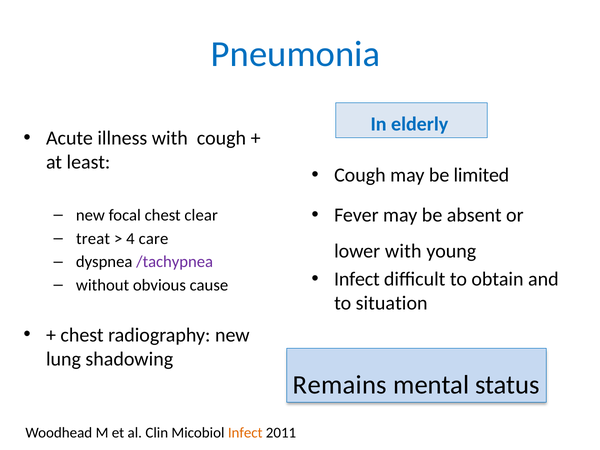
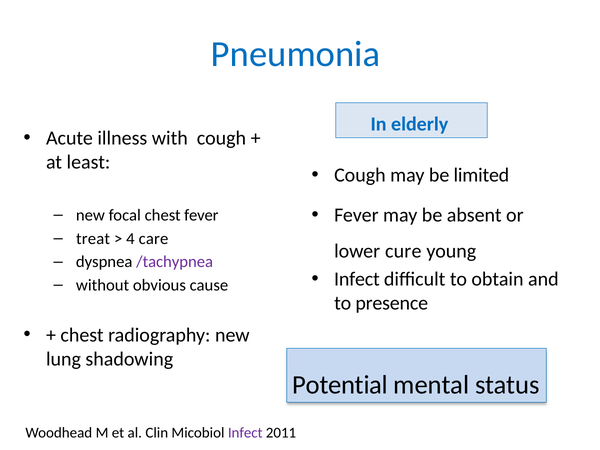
chest clear: clear -> fever
lower with: with -> cure
situation: situation -> presence
Remains: Remains -> Potential
Infect at (245, 433) colour: orange -> purple
